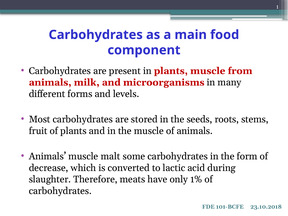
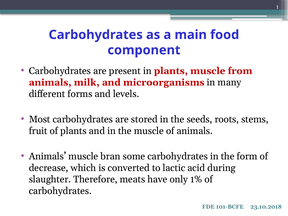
malt: malt -> bran
